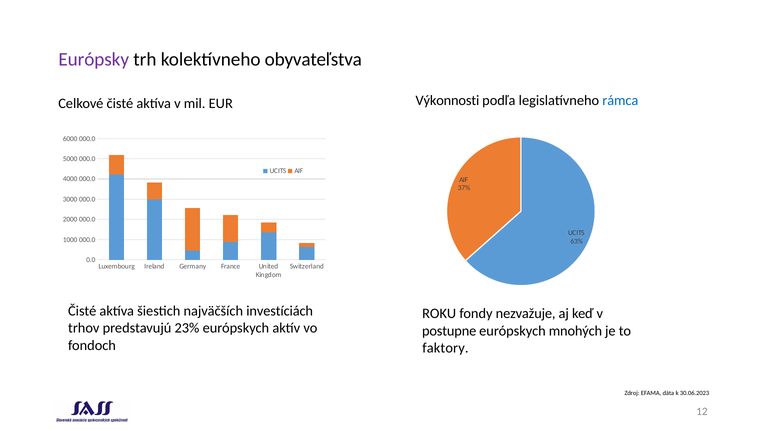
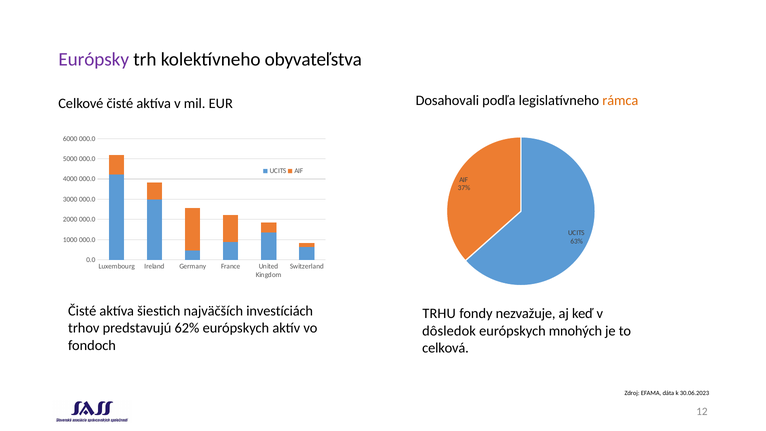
Výkonnosti: Výkonnosti -> Dosahovali
rámca colour: blue -> orange
ROKU: ROKU -> TRHU
23%: 23% -> 62%
postupne: postupne -> dôsledok
faktory: faktory -> celková
